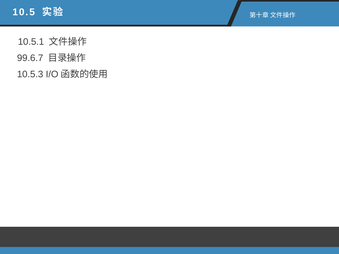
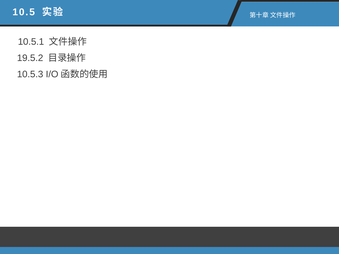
99.6.7: 99.6.7 -> 19.5.2
